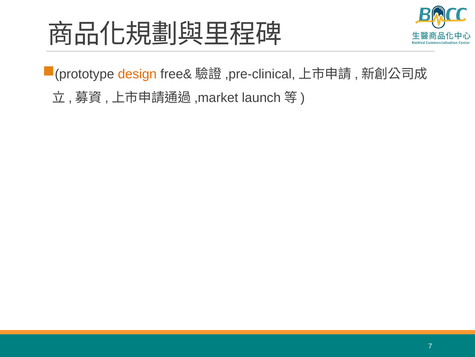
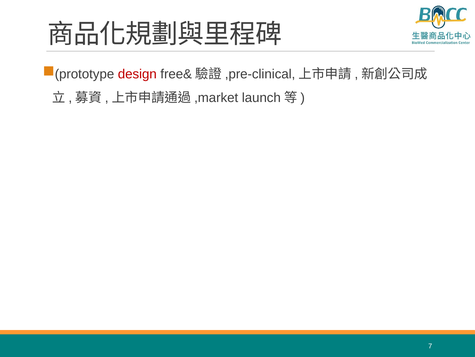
design colour: orange -> red
